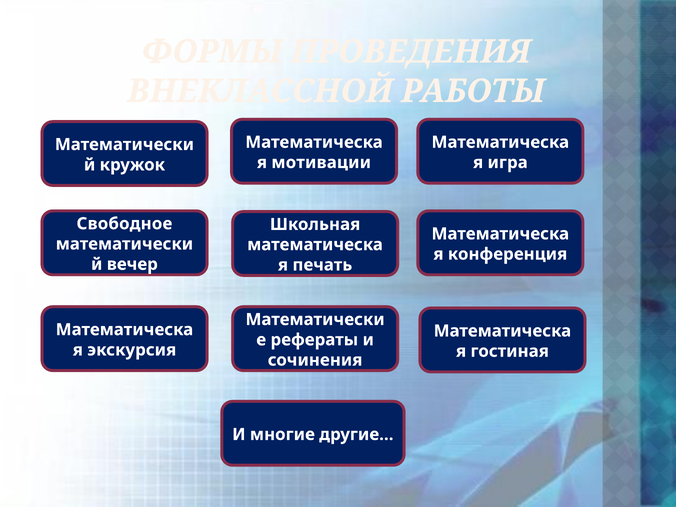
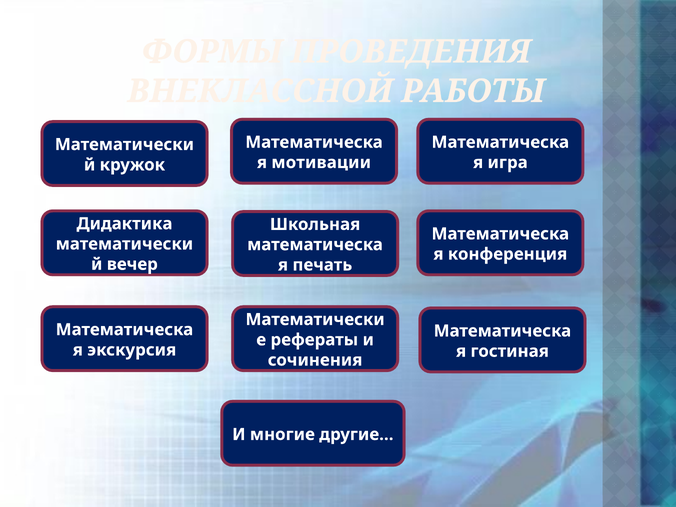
Свободное: Свободное -> Дидактика
